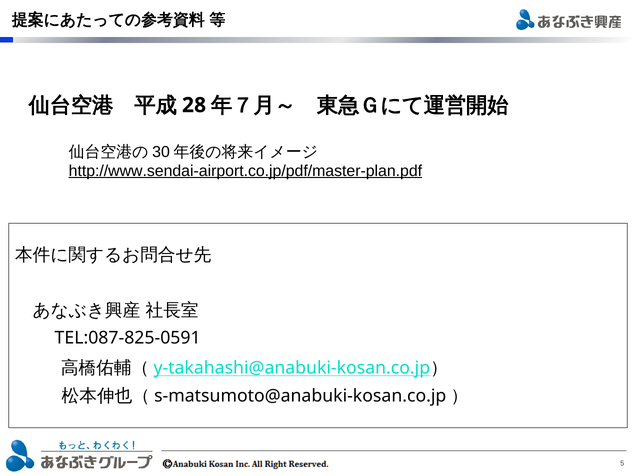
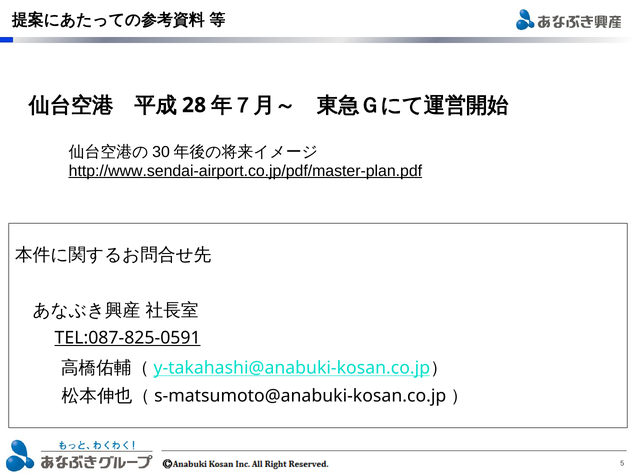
TEL:087-825-0591 underline: none -> present
